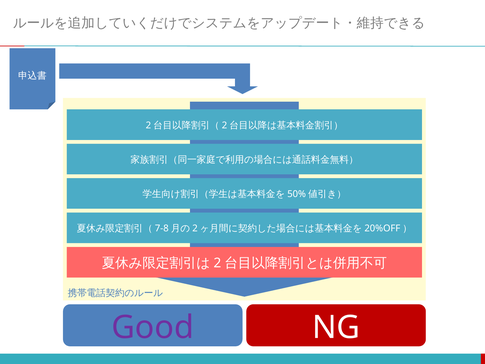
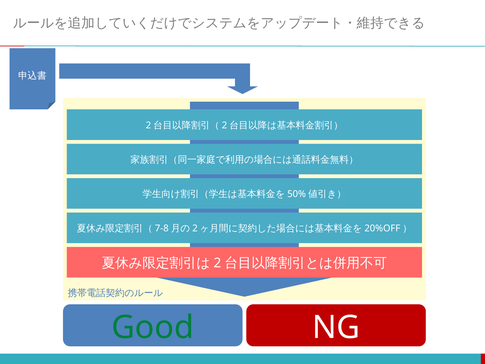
Good colour: purple -> green
